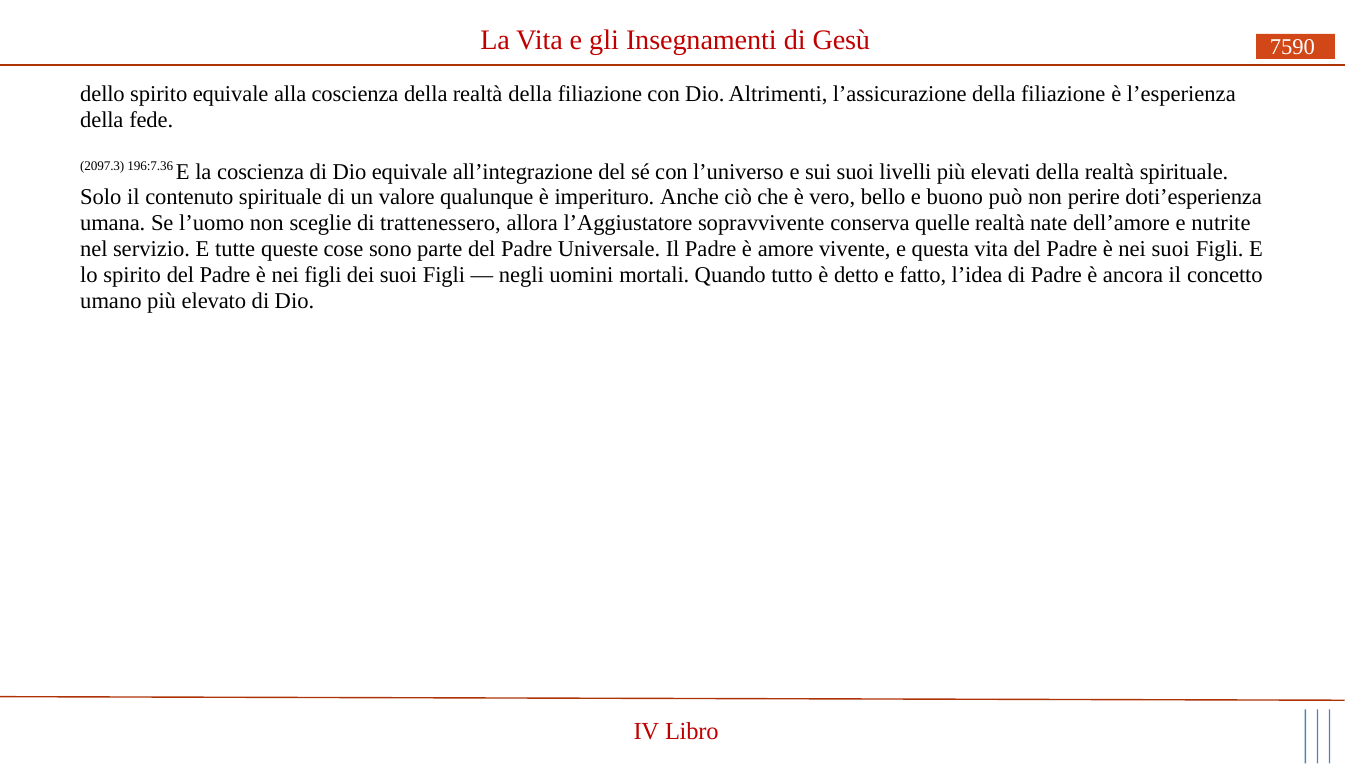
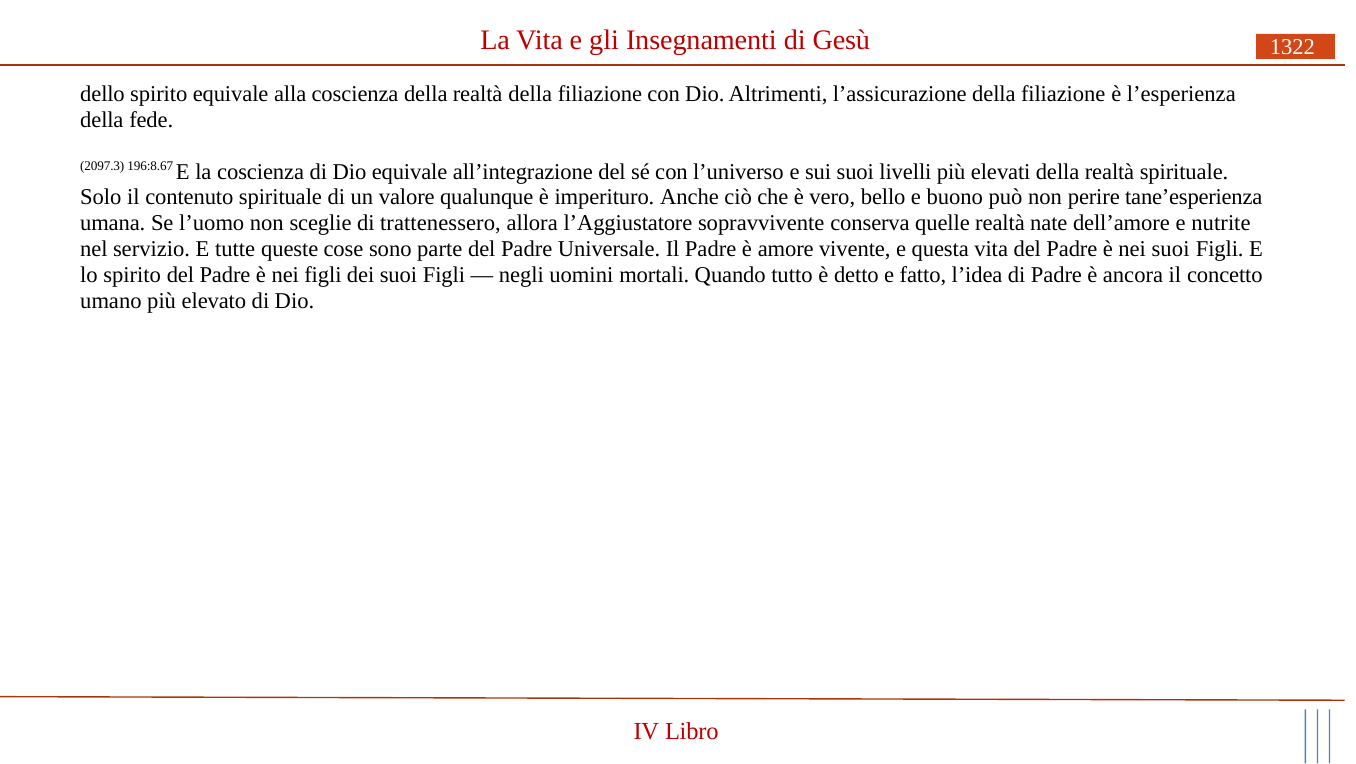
7590: 7590 -> 1322
196:7.36: 196:7.36 -> 196:8.67
doti’esperienza: doti’esperienza -> tane’esperienza
